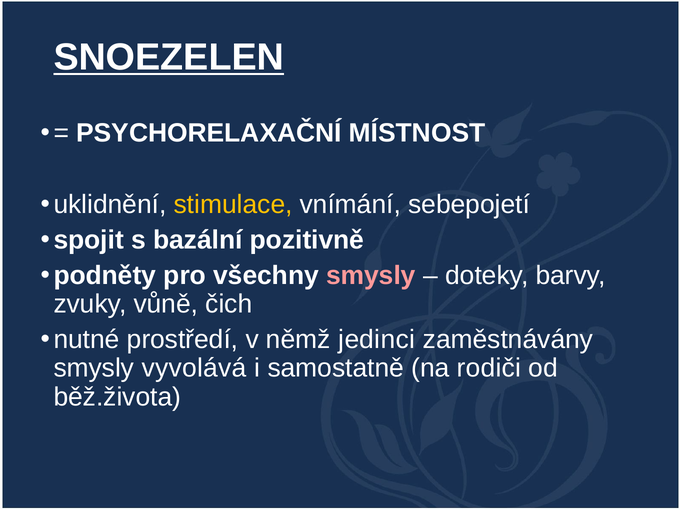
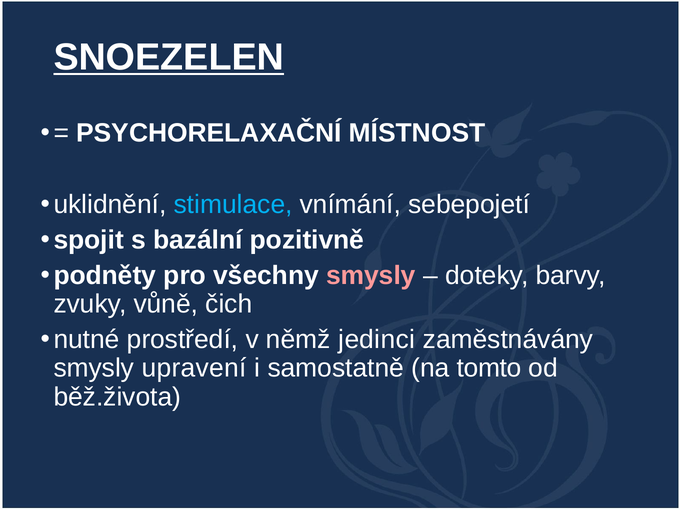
stimulace colour: yellow -> light blue
vyvolává: vyvolává -> upravení
rodiči: rodiči -> tomto
